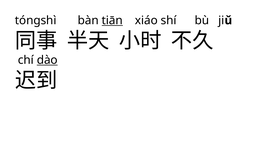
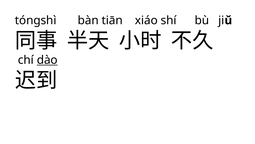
tiān underline: present -> none
